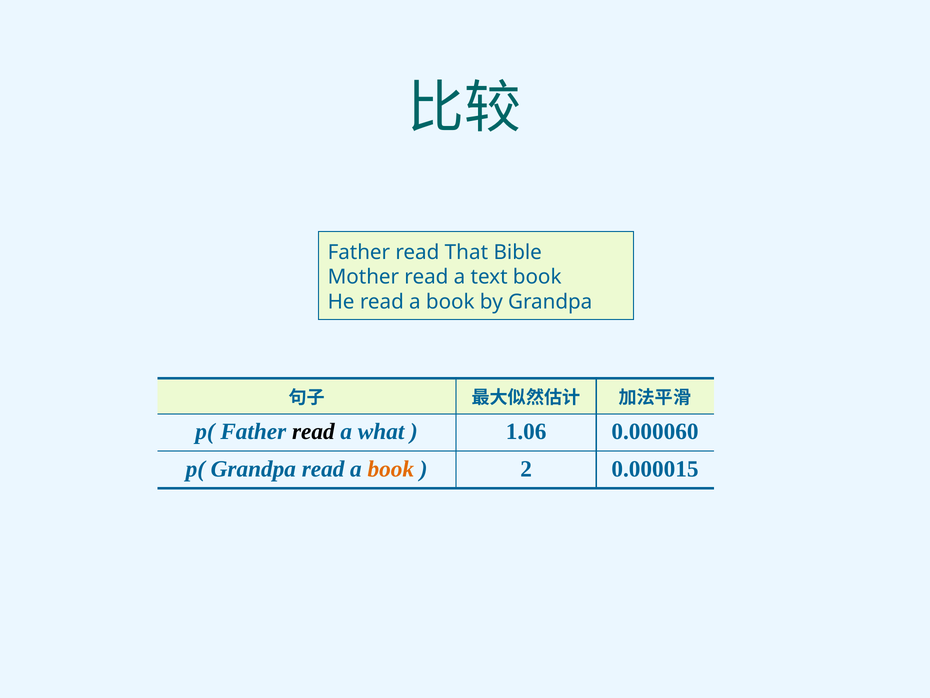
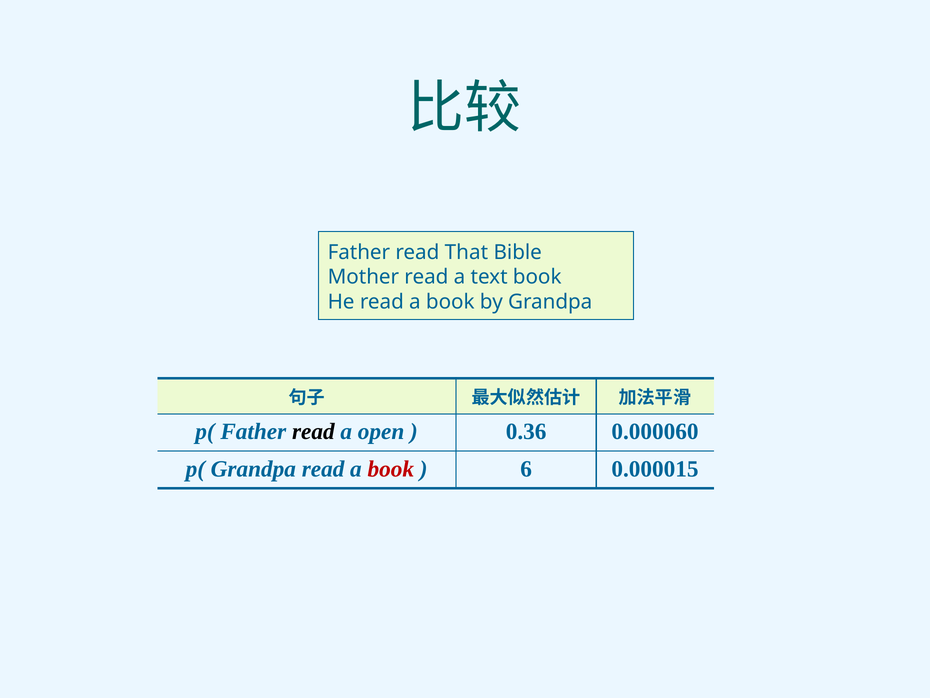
what: what -> open
1.06: 1.06 -> 0.36
book at (391, 469) colour: orange -> red
2: 2 -> 6
